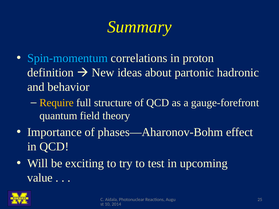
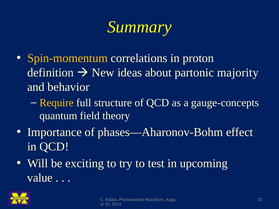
Spin-momentum colour: light blue -> yellow
hadronic: hadronic -> majority
gauge-forefront: gauge-forefront -> gauge-concepts
